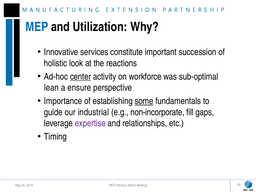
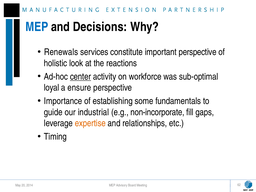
Utilization: Utilization -> Decisions
Innovative: Innovative -> Renewals
important succession: succession -> perspective
lean: lean -> loyal
some underline: present -> none
expertise colour: purple -> orange
